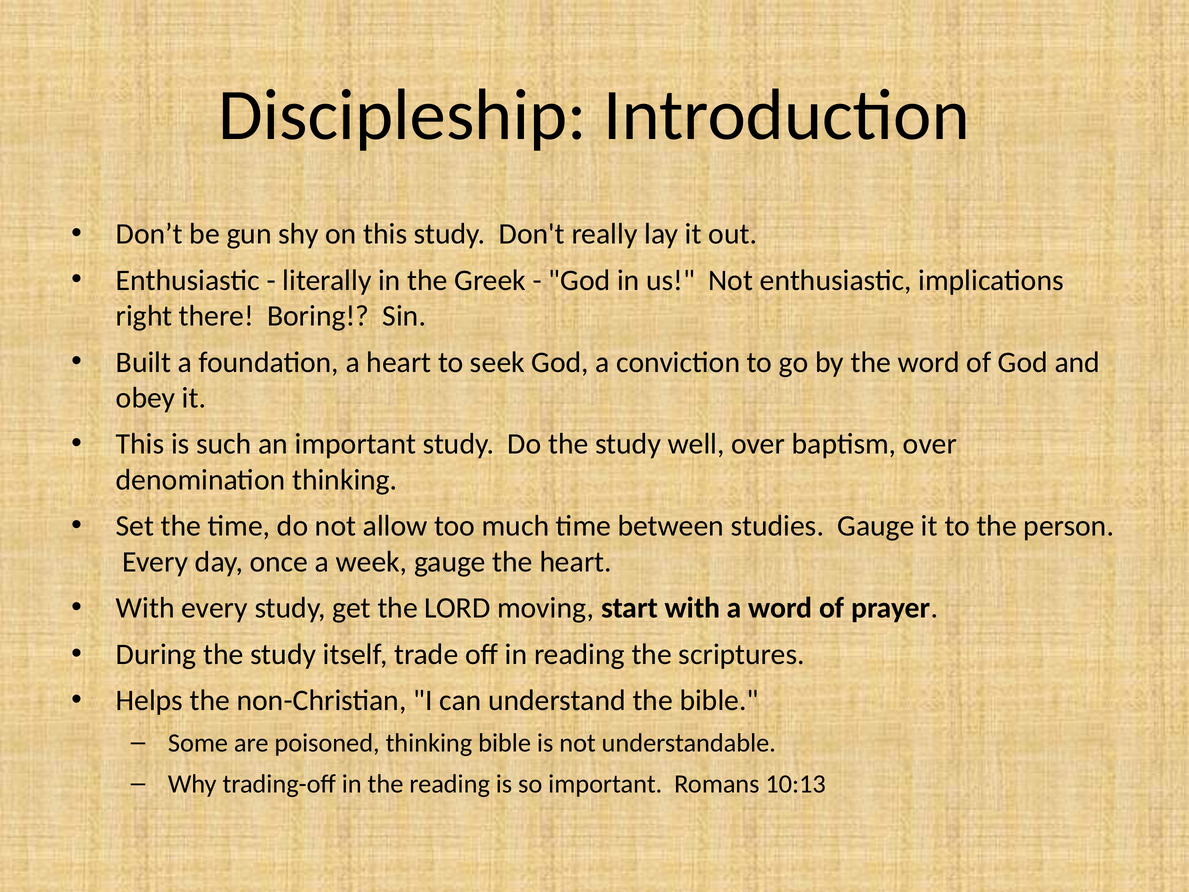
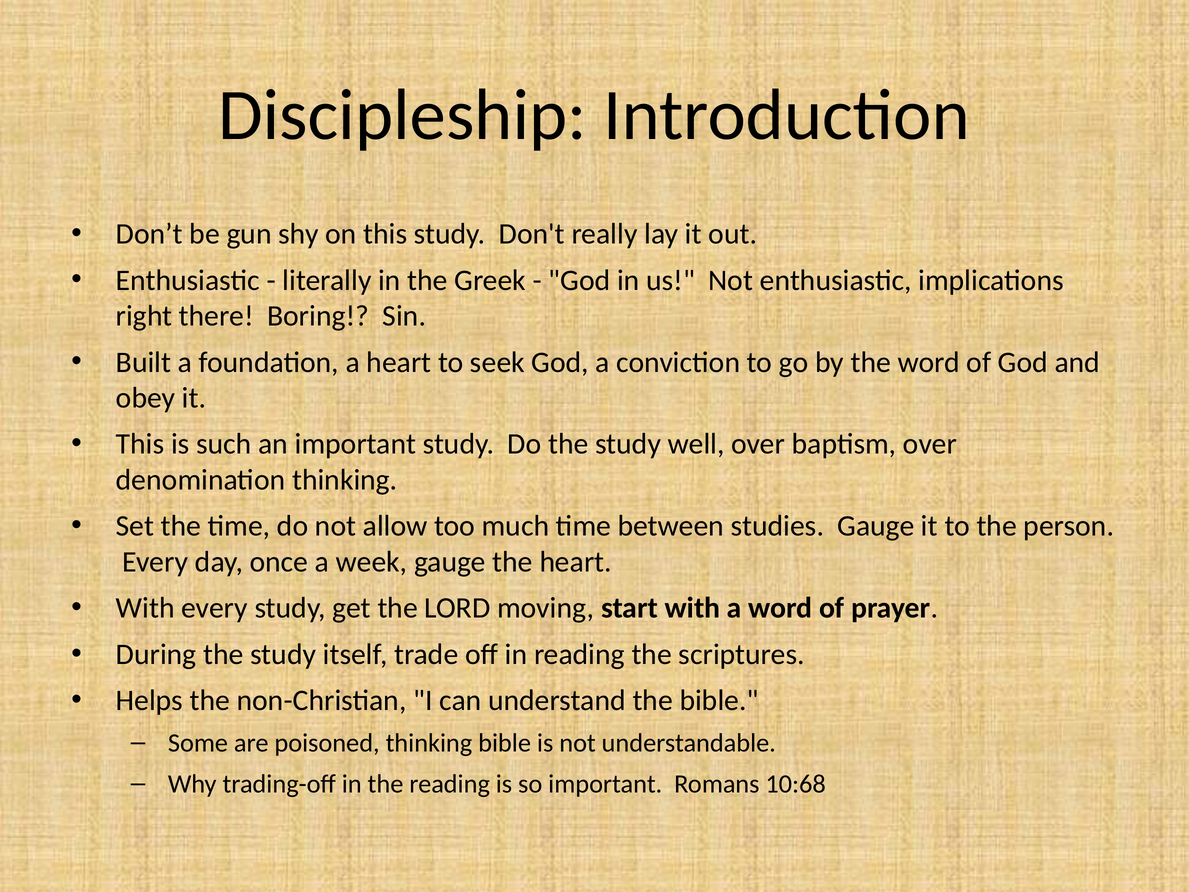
10:13: 10:13 -> 10:68
